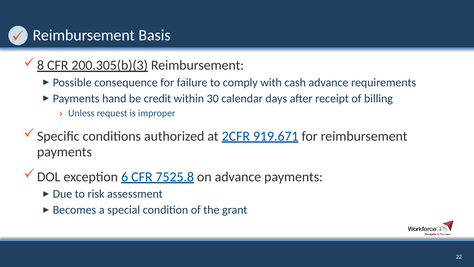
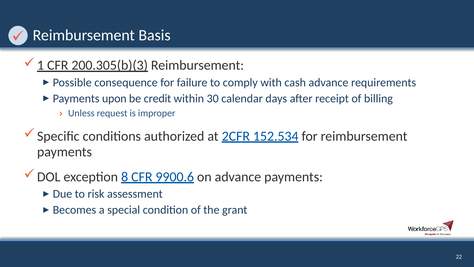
8: 8 -> 1
hand: hand -> upon
919.671: 919.671 -> 152.534
6: 6 -> 8
7525.8: 7525.8 -> 9900.6
